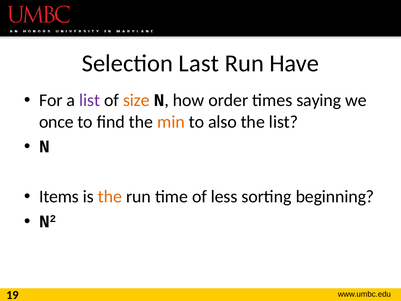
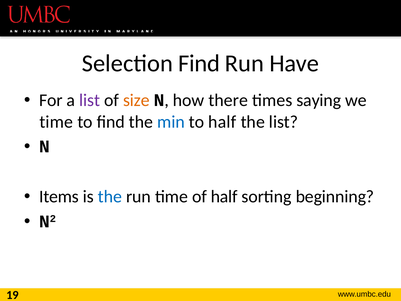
Selection Last: Last -> Find
order: order -> there
once at (56, 122): once -> time
min colour: orange -> blue
to also: also -> half
the at (110, 197) colour: orange -> blue
of less: less -> half
